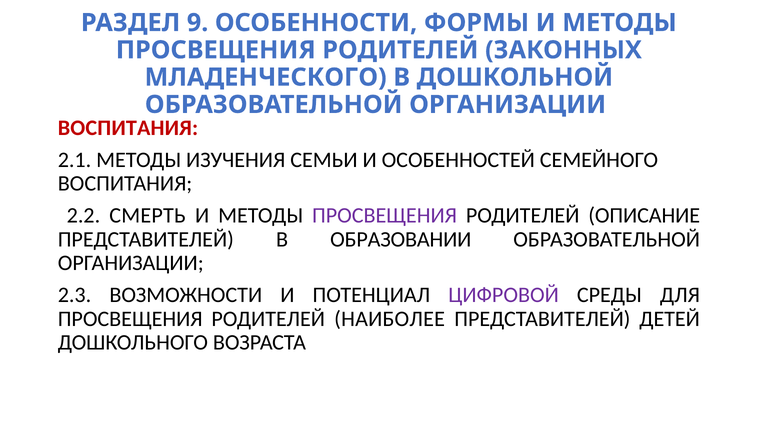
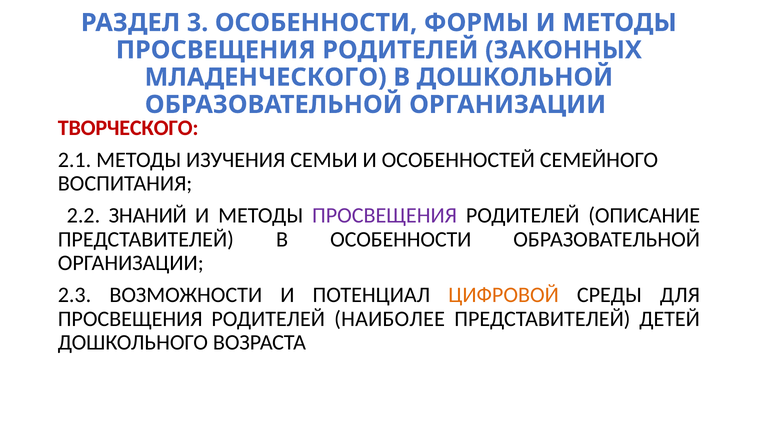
9: 9 -> 3
ВОСПИТАНИЯ at (128, 128): ВОСПИТАНИЯ -> ТВОРЧЕСКОГО
СМЕРТЬ: СМЕРТЬ -> ЗНАНИЙ
В ОБРАЗОВАНИИ: ОБРАЗОВАНИИ -> ОСОБЕННОСТИ
ЦИФРОВОЙ colour: purple -> orange
